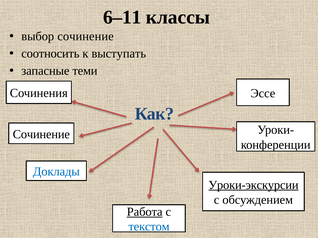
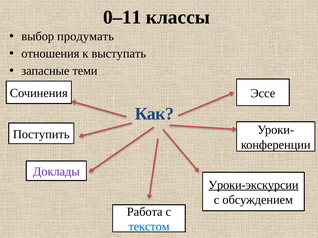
6–11: 6–11 -> 0–11
выбор сочинение: сочинение -> продумать
соотносить: соотносить -> отношения
Сочинение at (41, 134): Сочинение -> Поступить
Доклады colour: blue -> purple
Работа underline: present -> none
